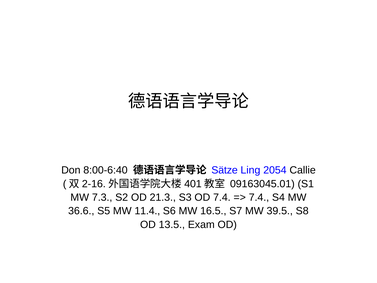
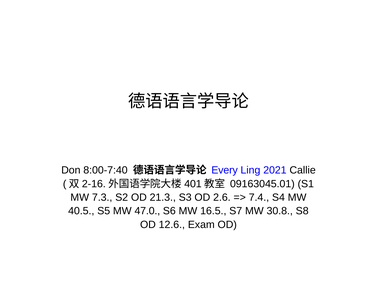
8:00-6:40: 8:00-6:40 -> 8:00-7:40
Sätze: Sätze -> Every
2054: 2054 -> 2021
OD 7.4: 7.4 -> 2.6
36.6: 36.6 -> 40.5
11.4: 11.4 -> 47.0
39.5: 39.5 -> 30.8
13.5: 13.5 -> 12.6
